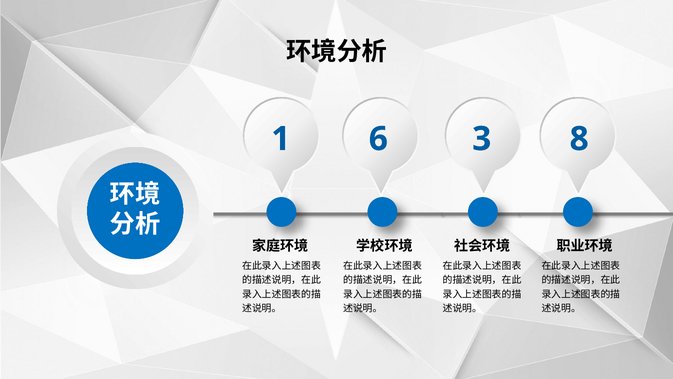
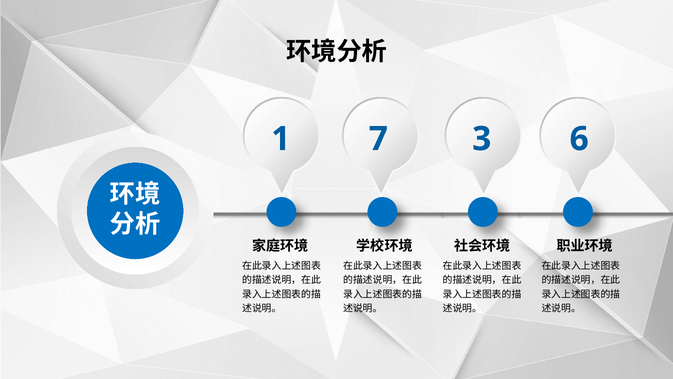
6: 6 -> 7
8: 8 -> 6
